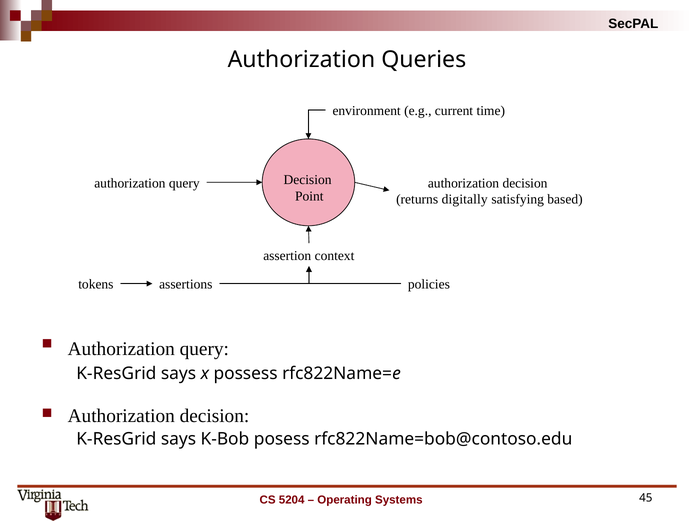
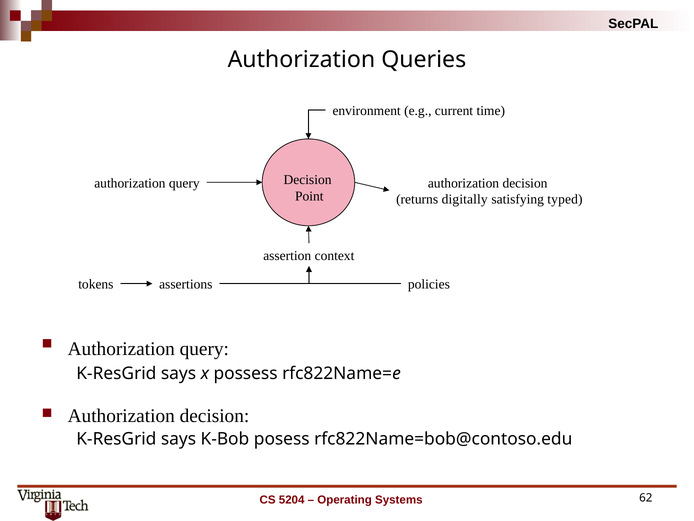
based: based -> typed
45: 45 -> 62
